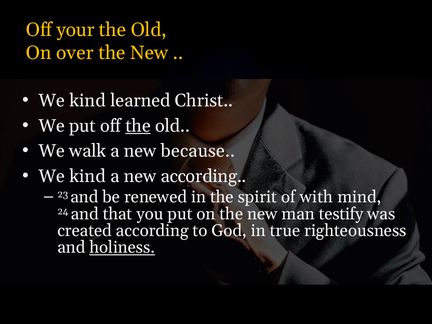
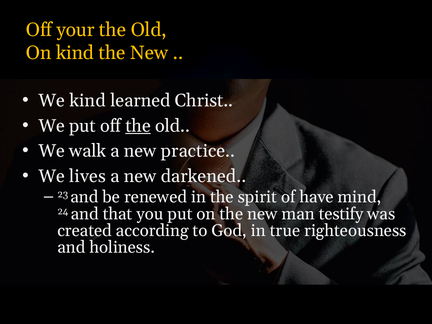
On over: over -> kind
because: because -> practice
kind at (88, 176): kind -> lives
new according: according -> darkened
with: with -> have
holiness underline: present -> none
